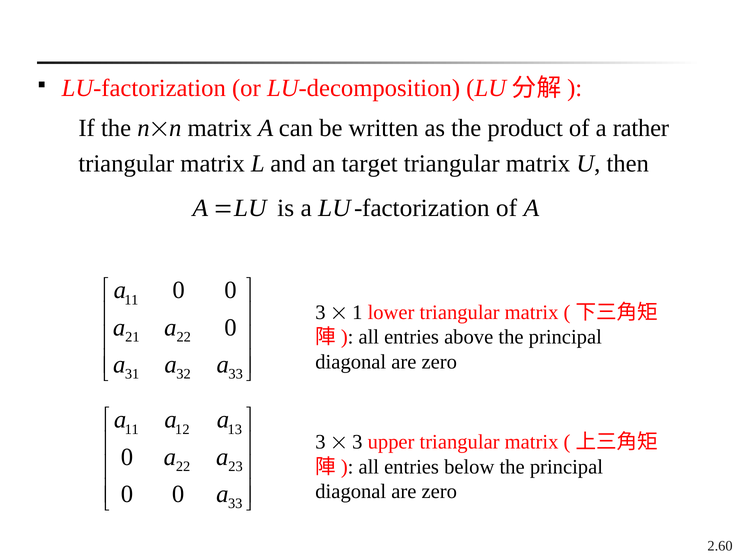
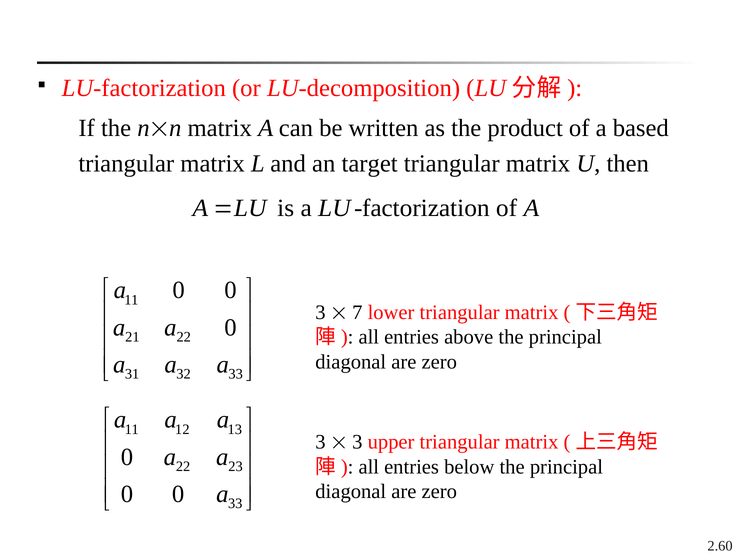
rather: rather -> based
1: 1 -> 7
